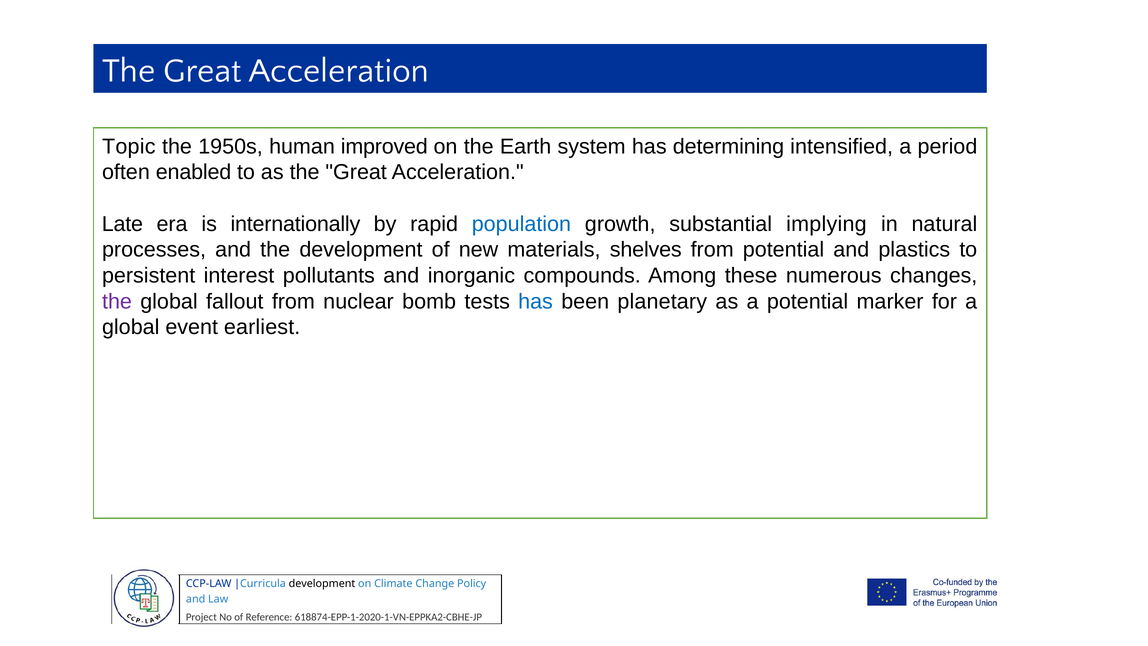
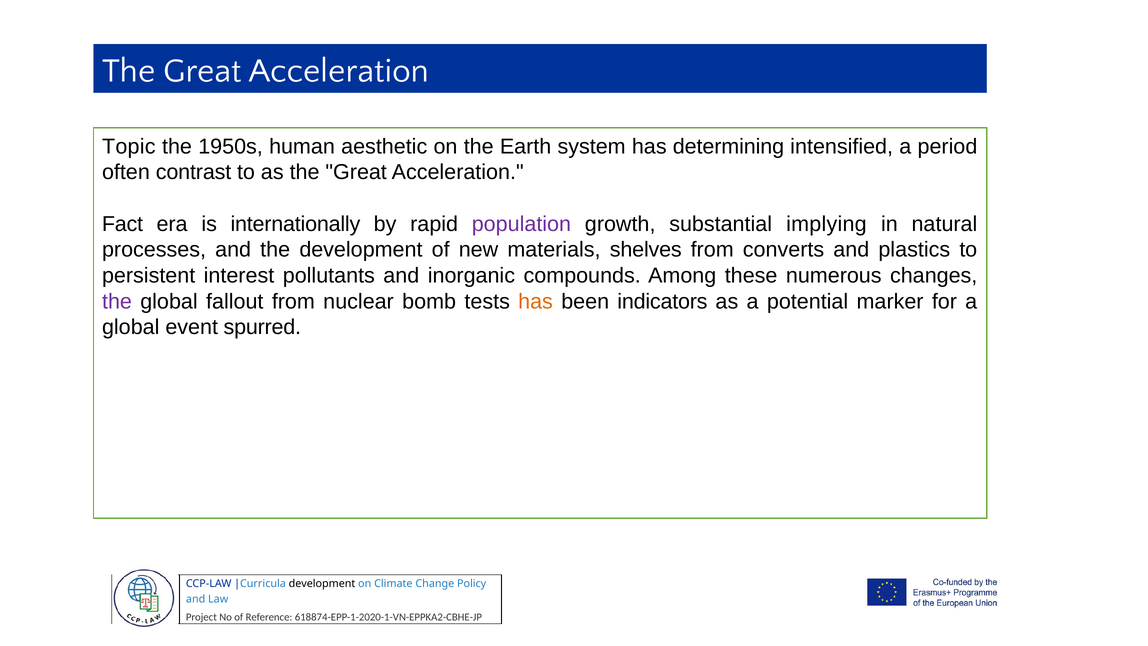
improved: improved -> aesthetic
enabled: enabled -> contrast
Late: Late -> Fact
population colour: blue -> purple
from potential: potential -> converts
has at (536, 301) colour: blue -> orange
planetary: planetary -> indicators
earliest: earliest -> spurred
